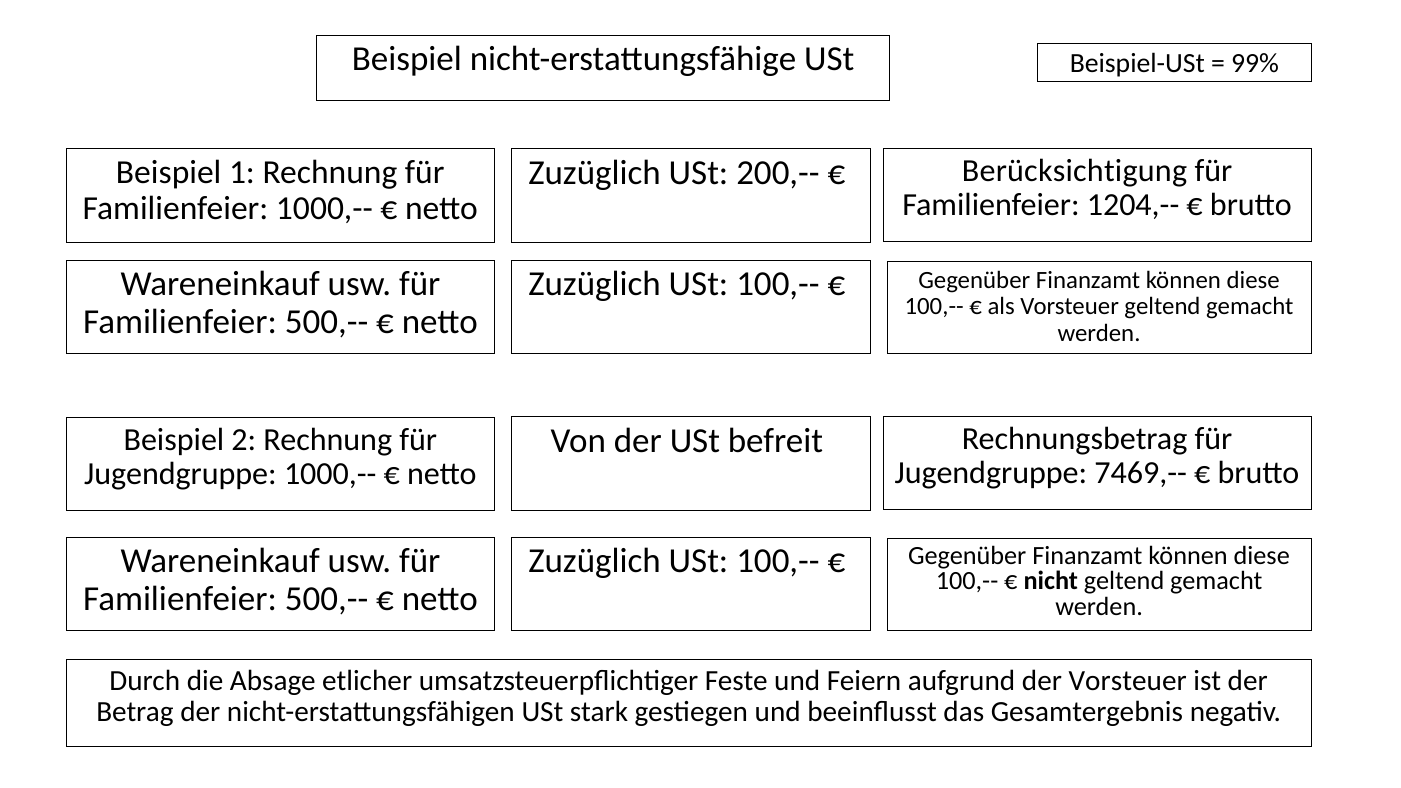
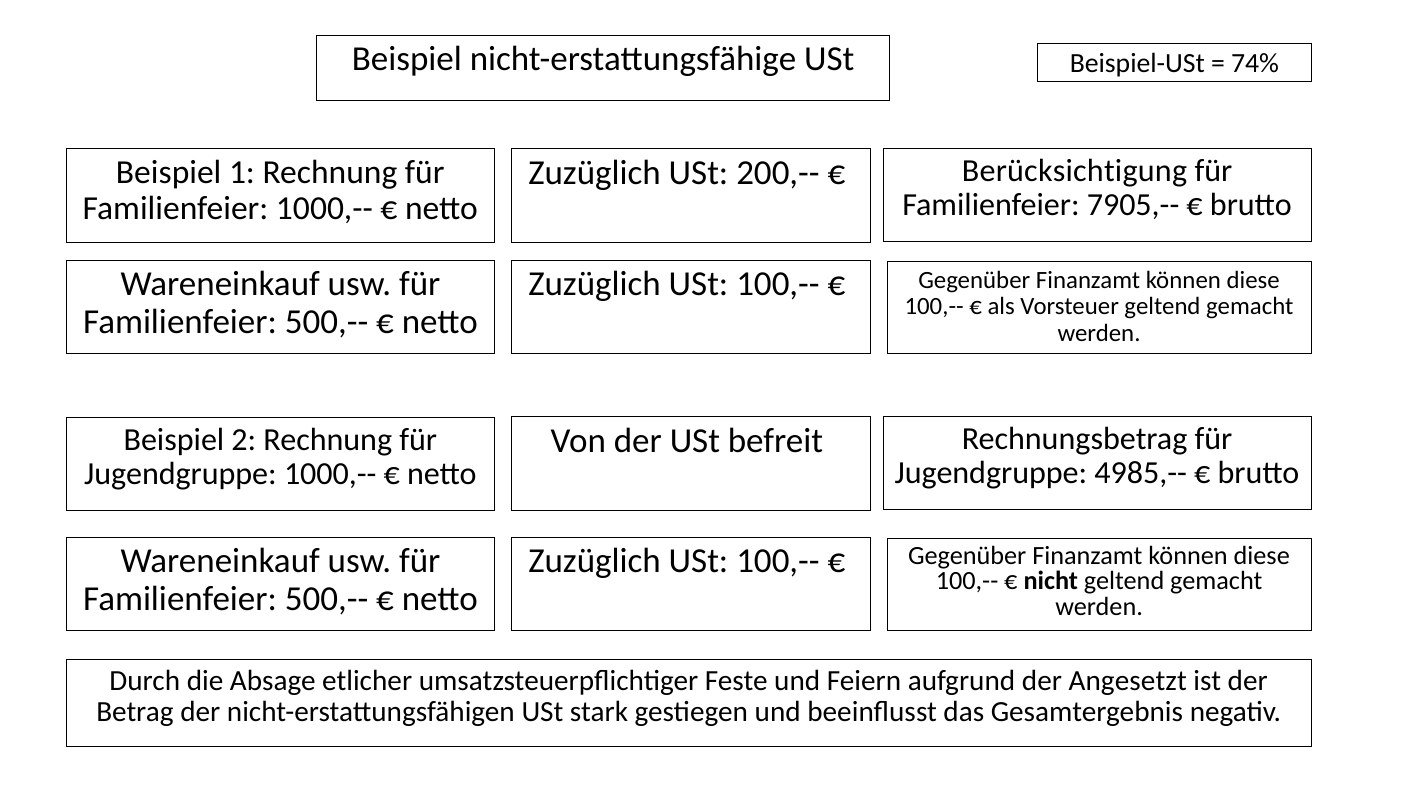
99%: 99% -> 74%
1204,--: 1204,-- -> 7905,--
7469,--: 7469,-- -> 4985,--
der Vorsteuer: Vorsteuer -> Angesetzt
